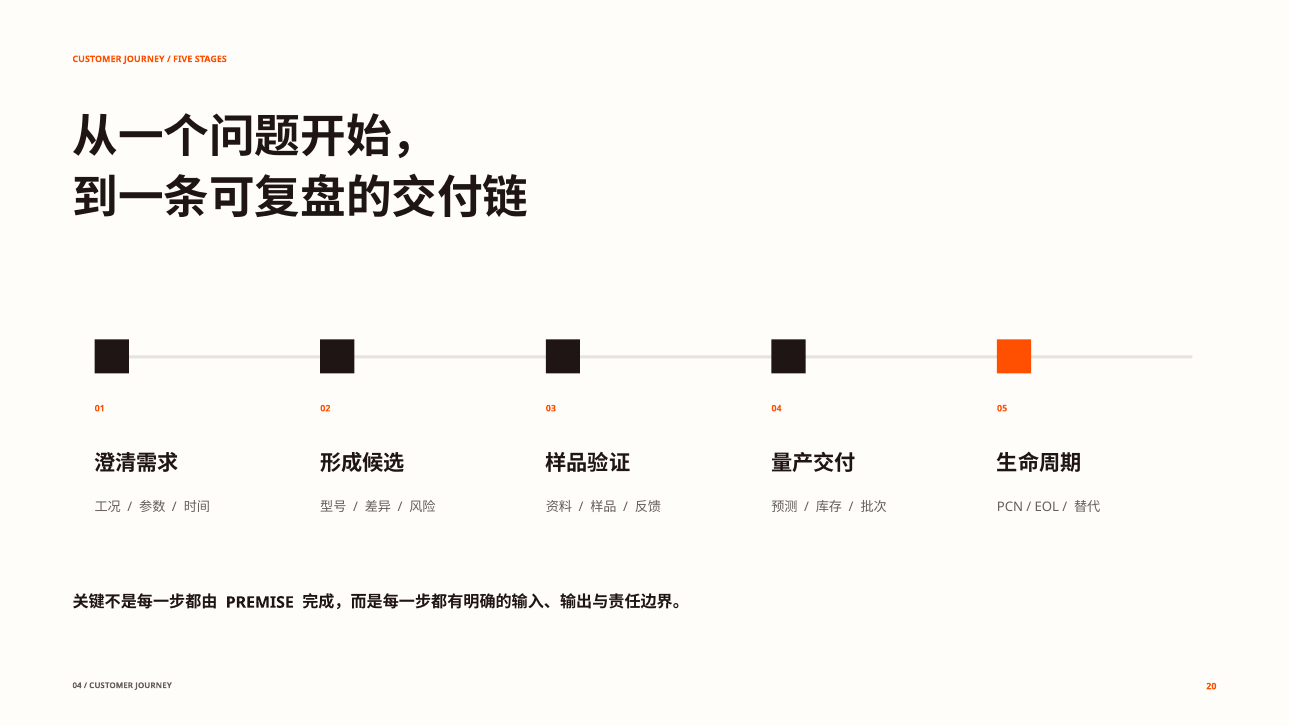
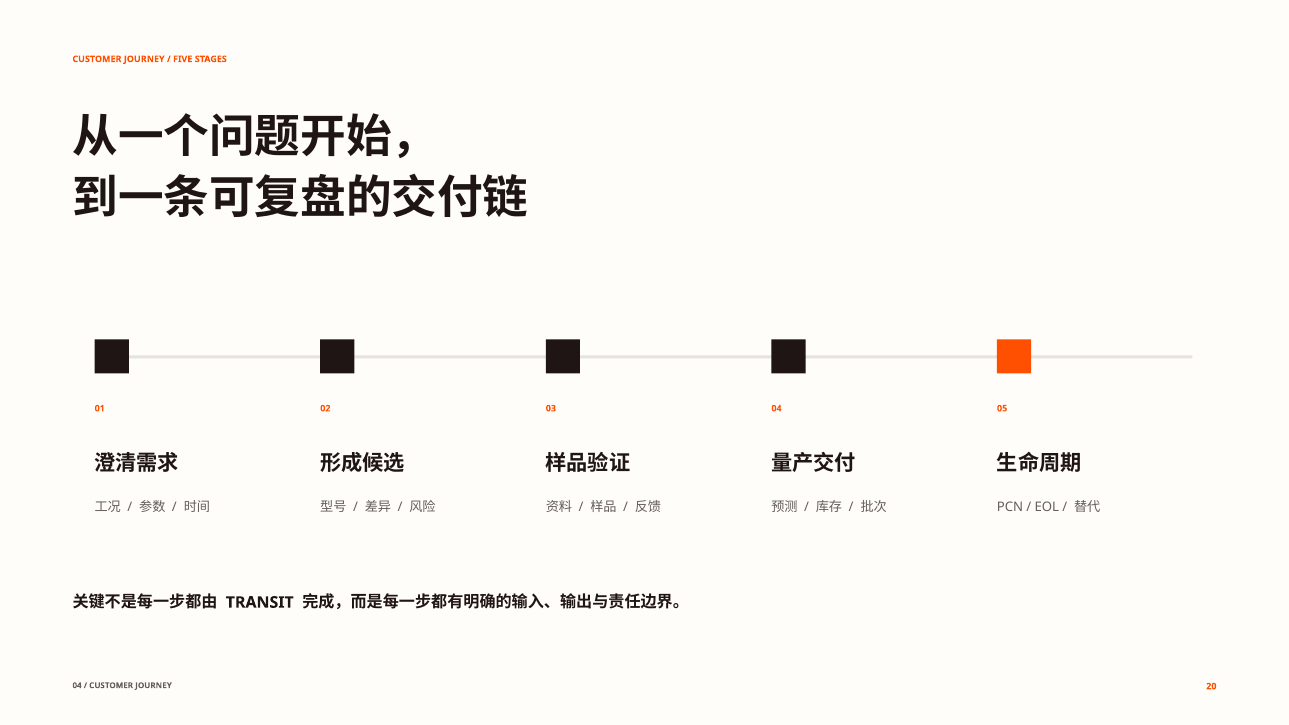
PREMISE: PREMISE -> TRANSIT
